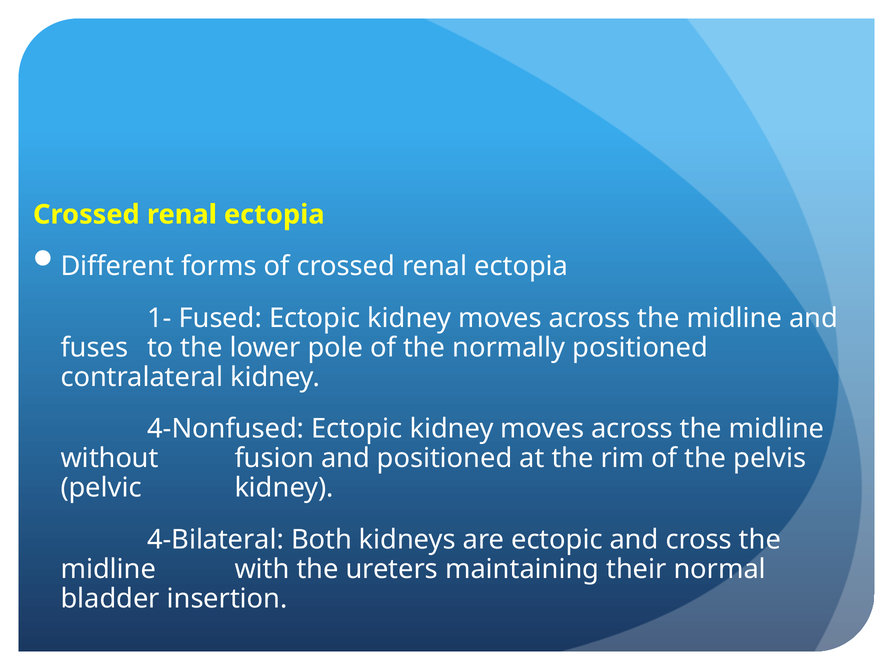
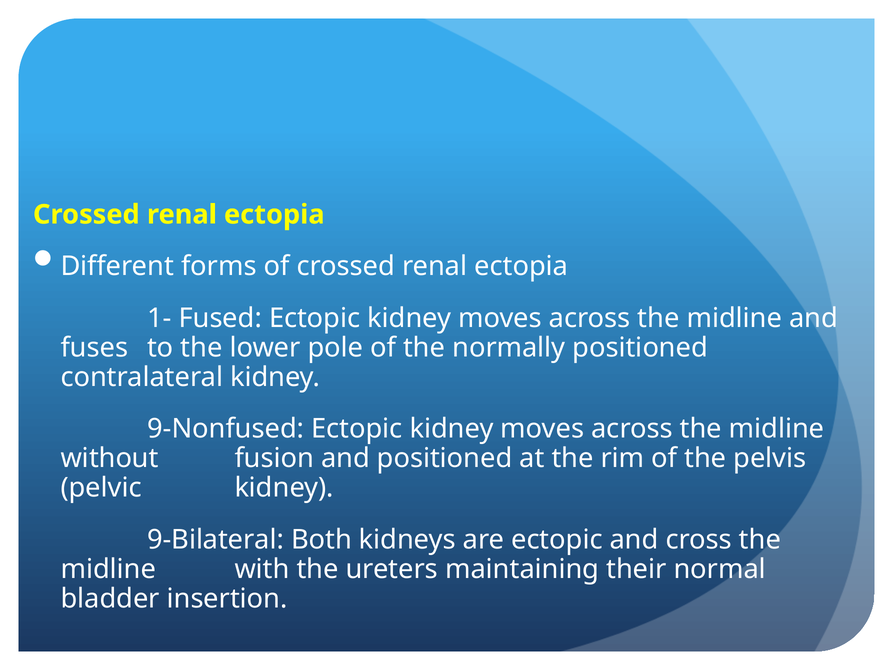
4-Nonfused: 4-Nonfused -> 9-Nonfused
4-Bilateral: 4-Bilateral -> 9-Bilateral
